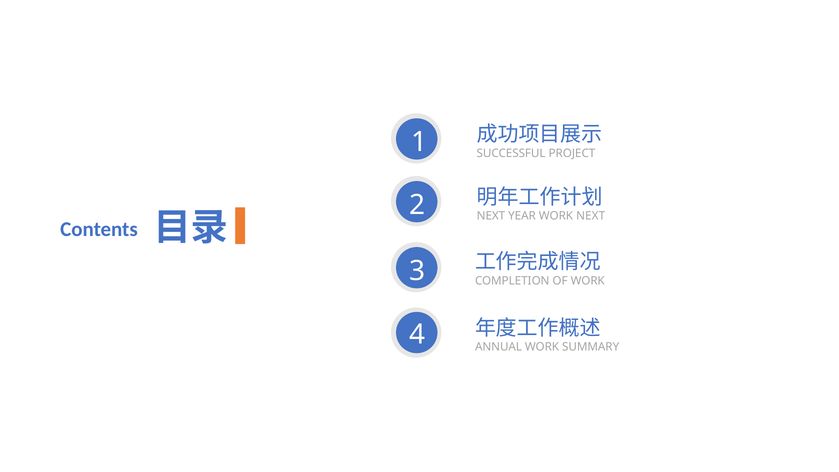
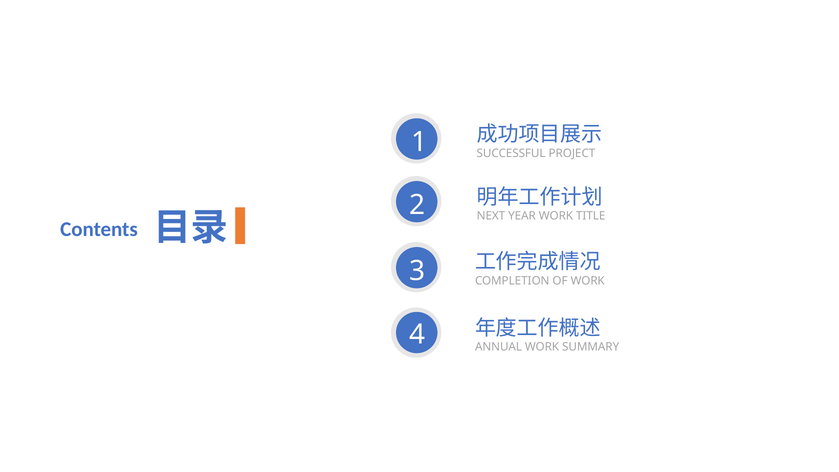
WORK NEXT: NEXT -> TITLE
